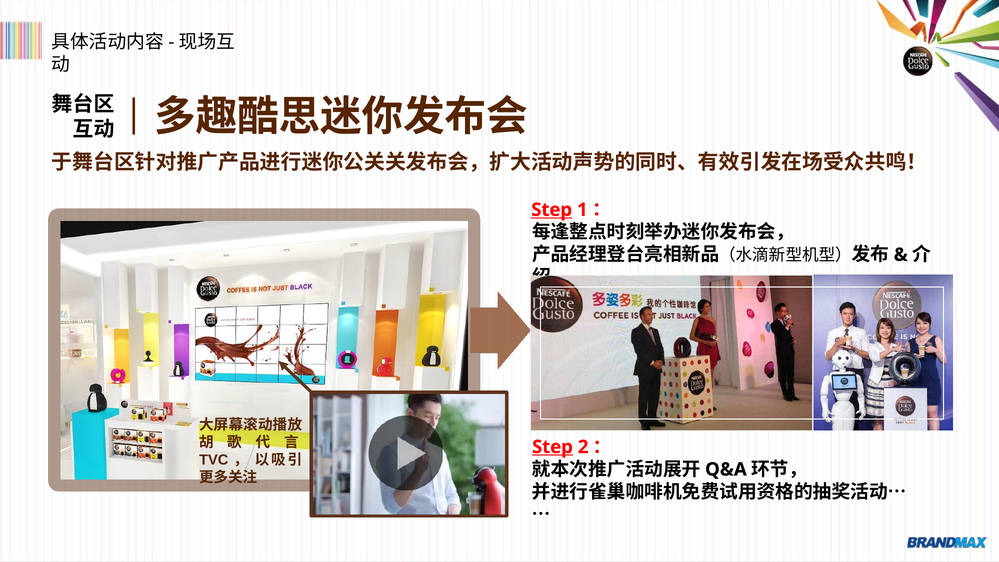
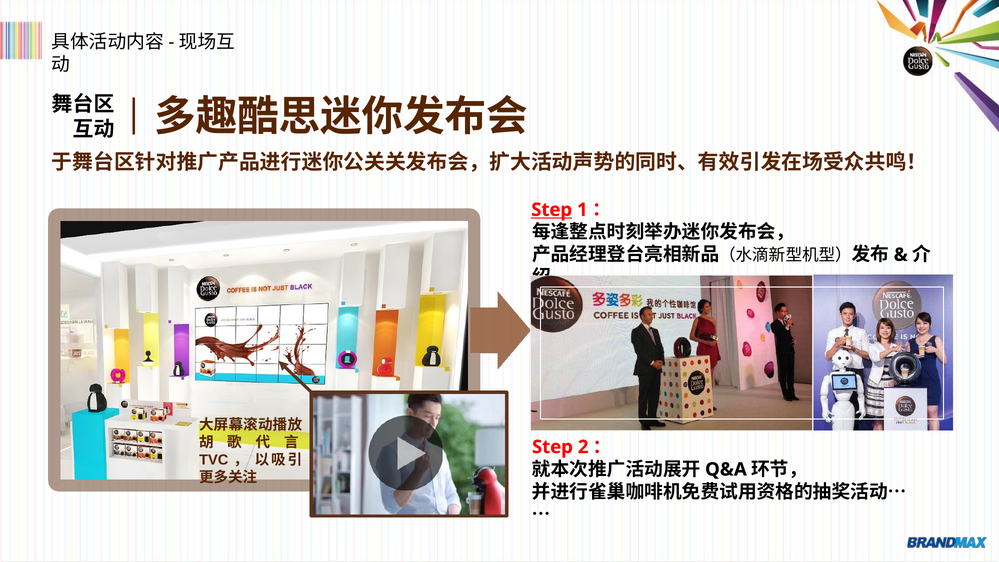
Step at (552, 447) underline: present -> none
